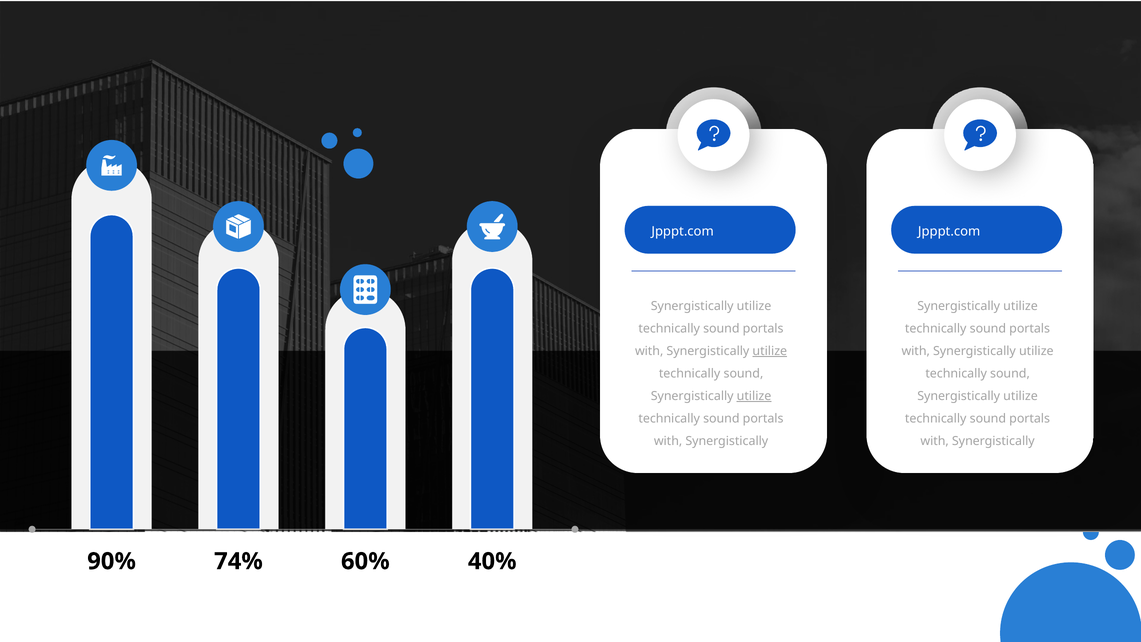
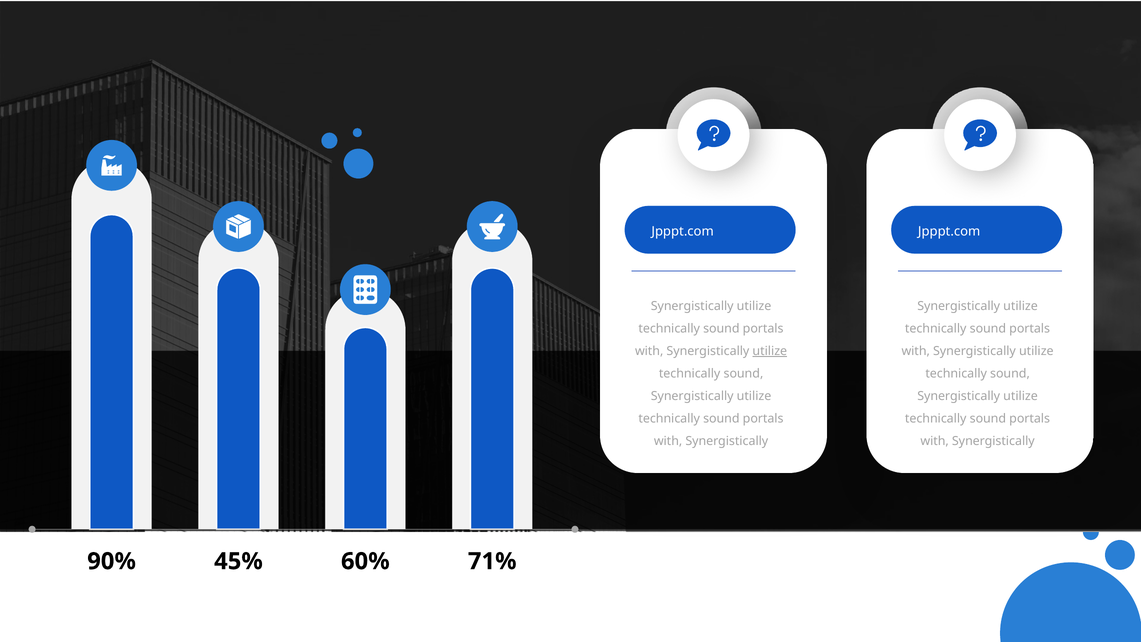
utilize at (754, 396) underline: present -> none
74%: 74% -> 45%
40%: 40% -> 71%
